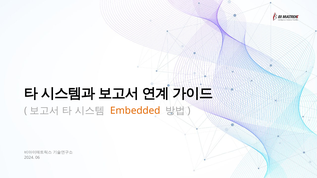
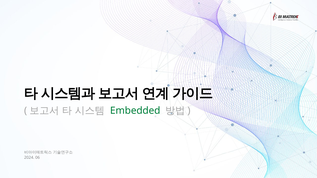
Embedded colour: orange -> green
